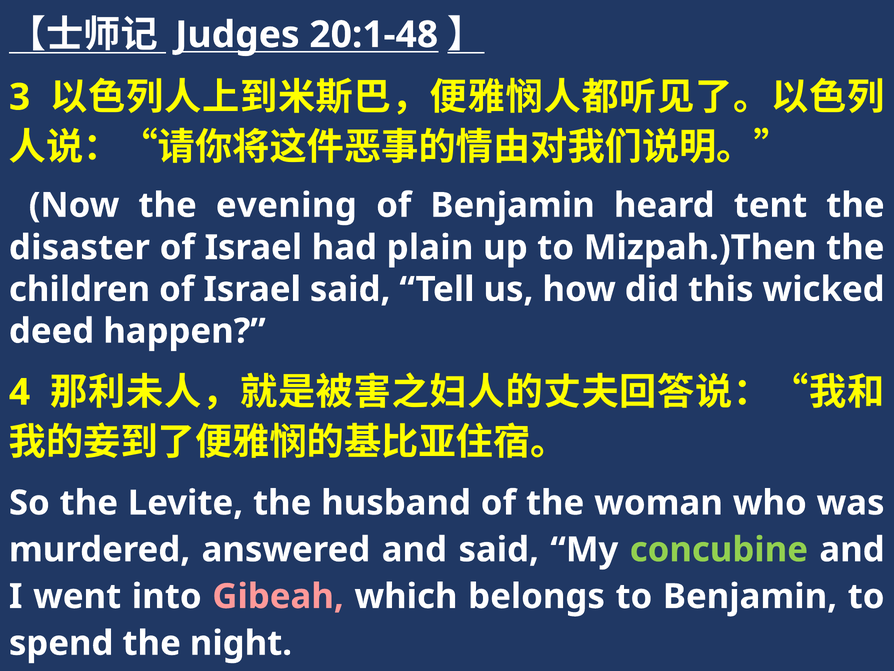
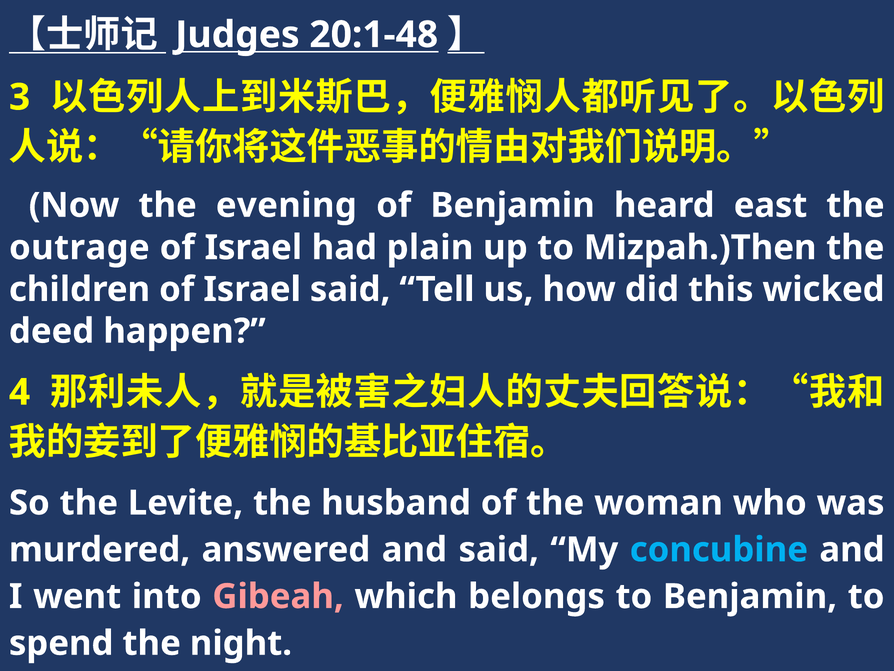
tent: tent -> east
disaster: disaster -> outrage
concubine colour: light green -> light blue
